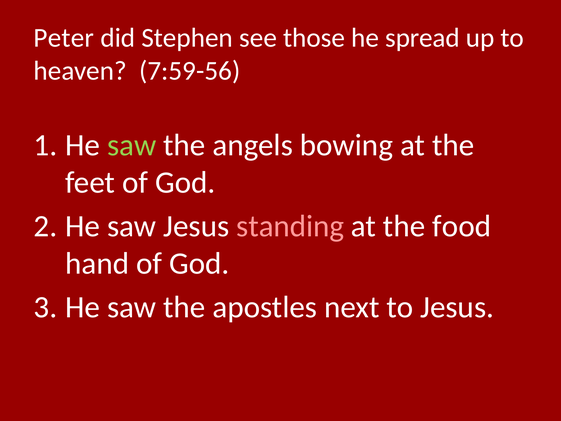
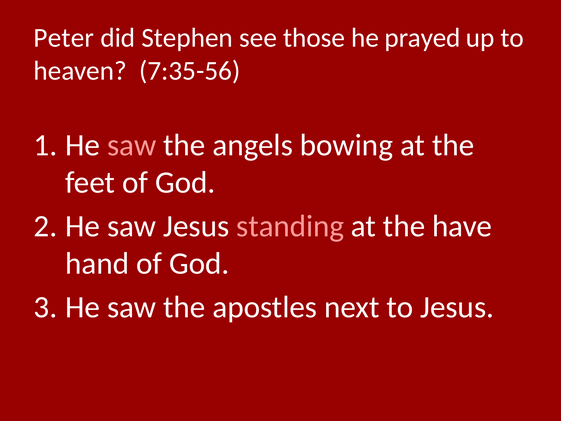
spread: spread -> prayed
7:59-56: 7:59-56 -> 7:35-56
saw at (132, 145) colour: light green -> pink
food: food -> have
